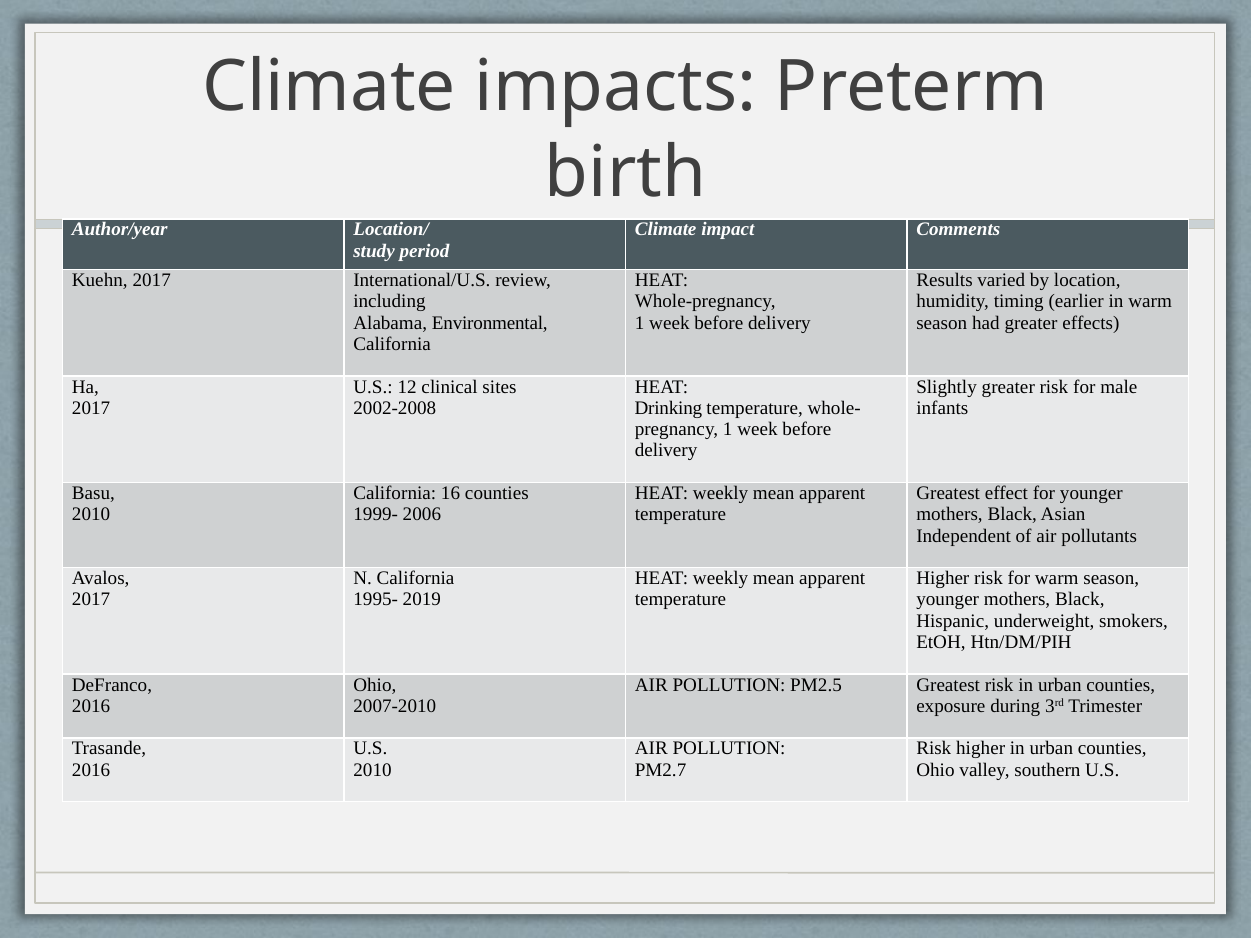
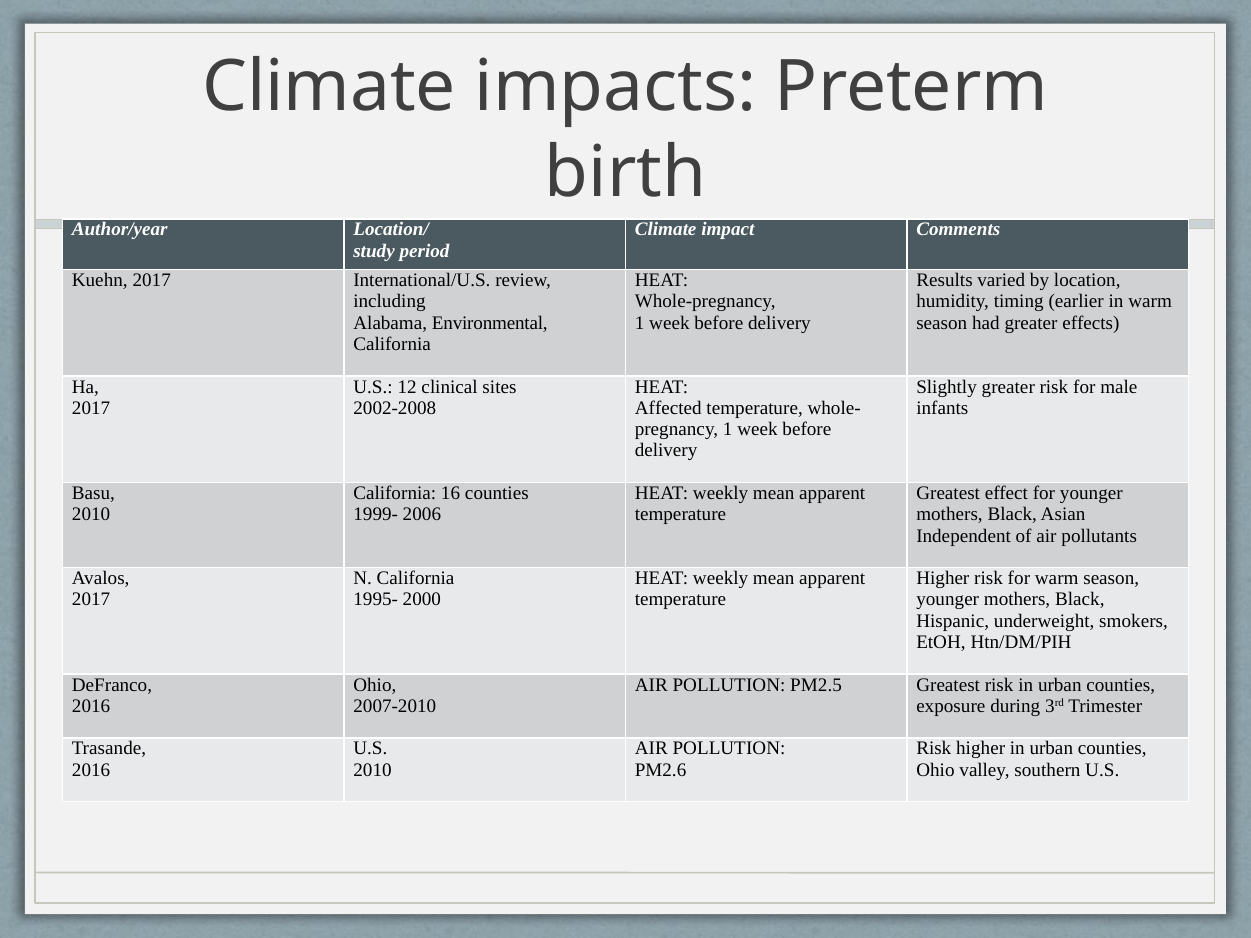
Drinking: Drinking -> Affected
2019: 2019 -> 2000
PM2.7: PM2.7 -> PM2.6
